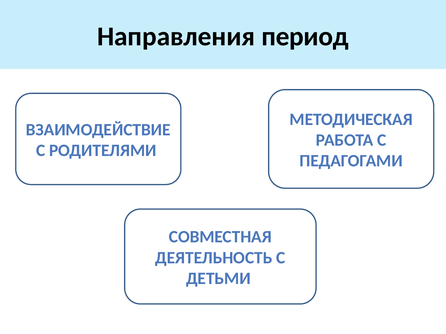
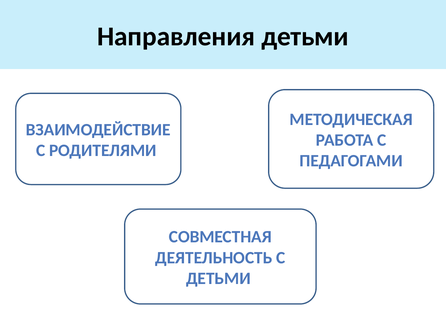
Направления период: период -> детьми
